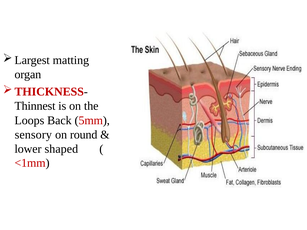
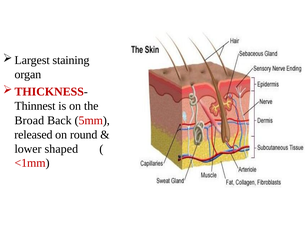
matting: matting -> staining
Loops: Loops -> Broad
sensory: sensory -> released
